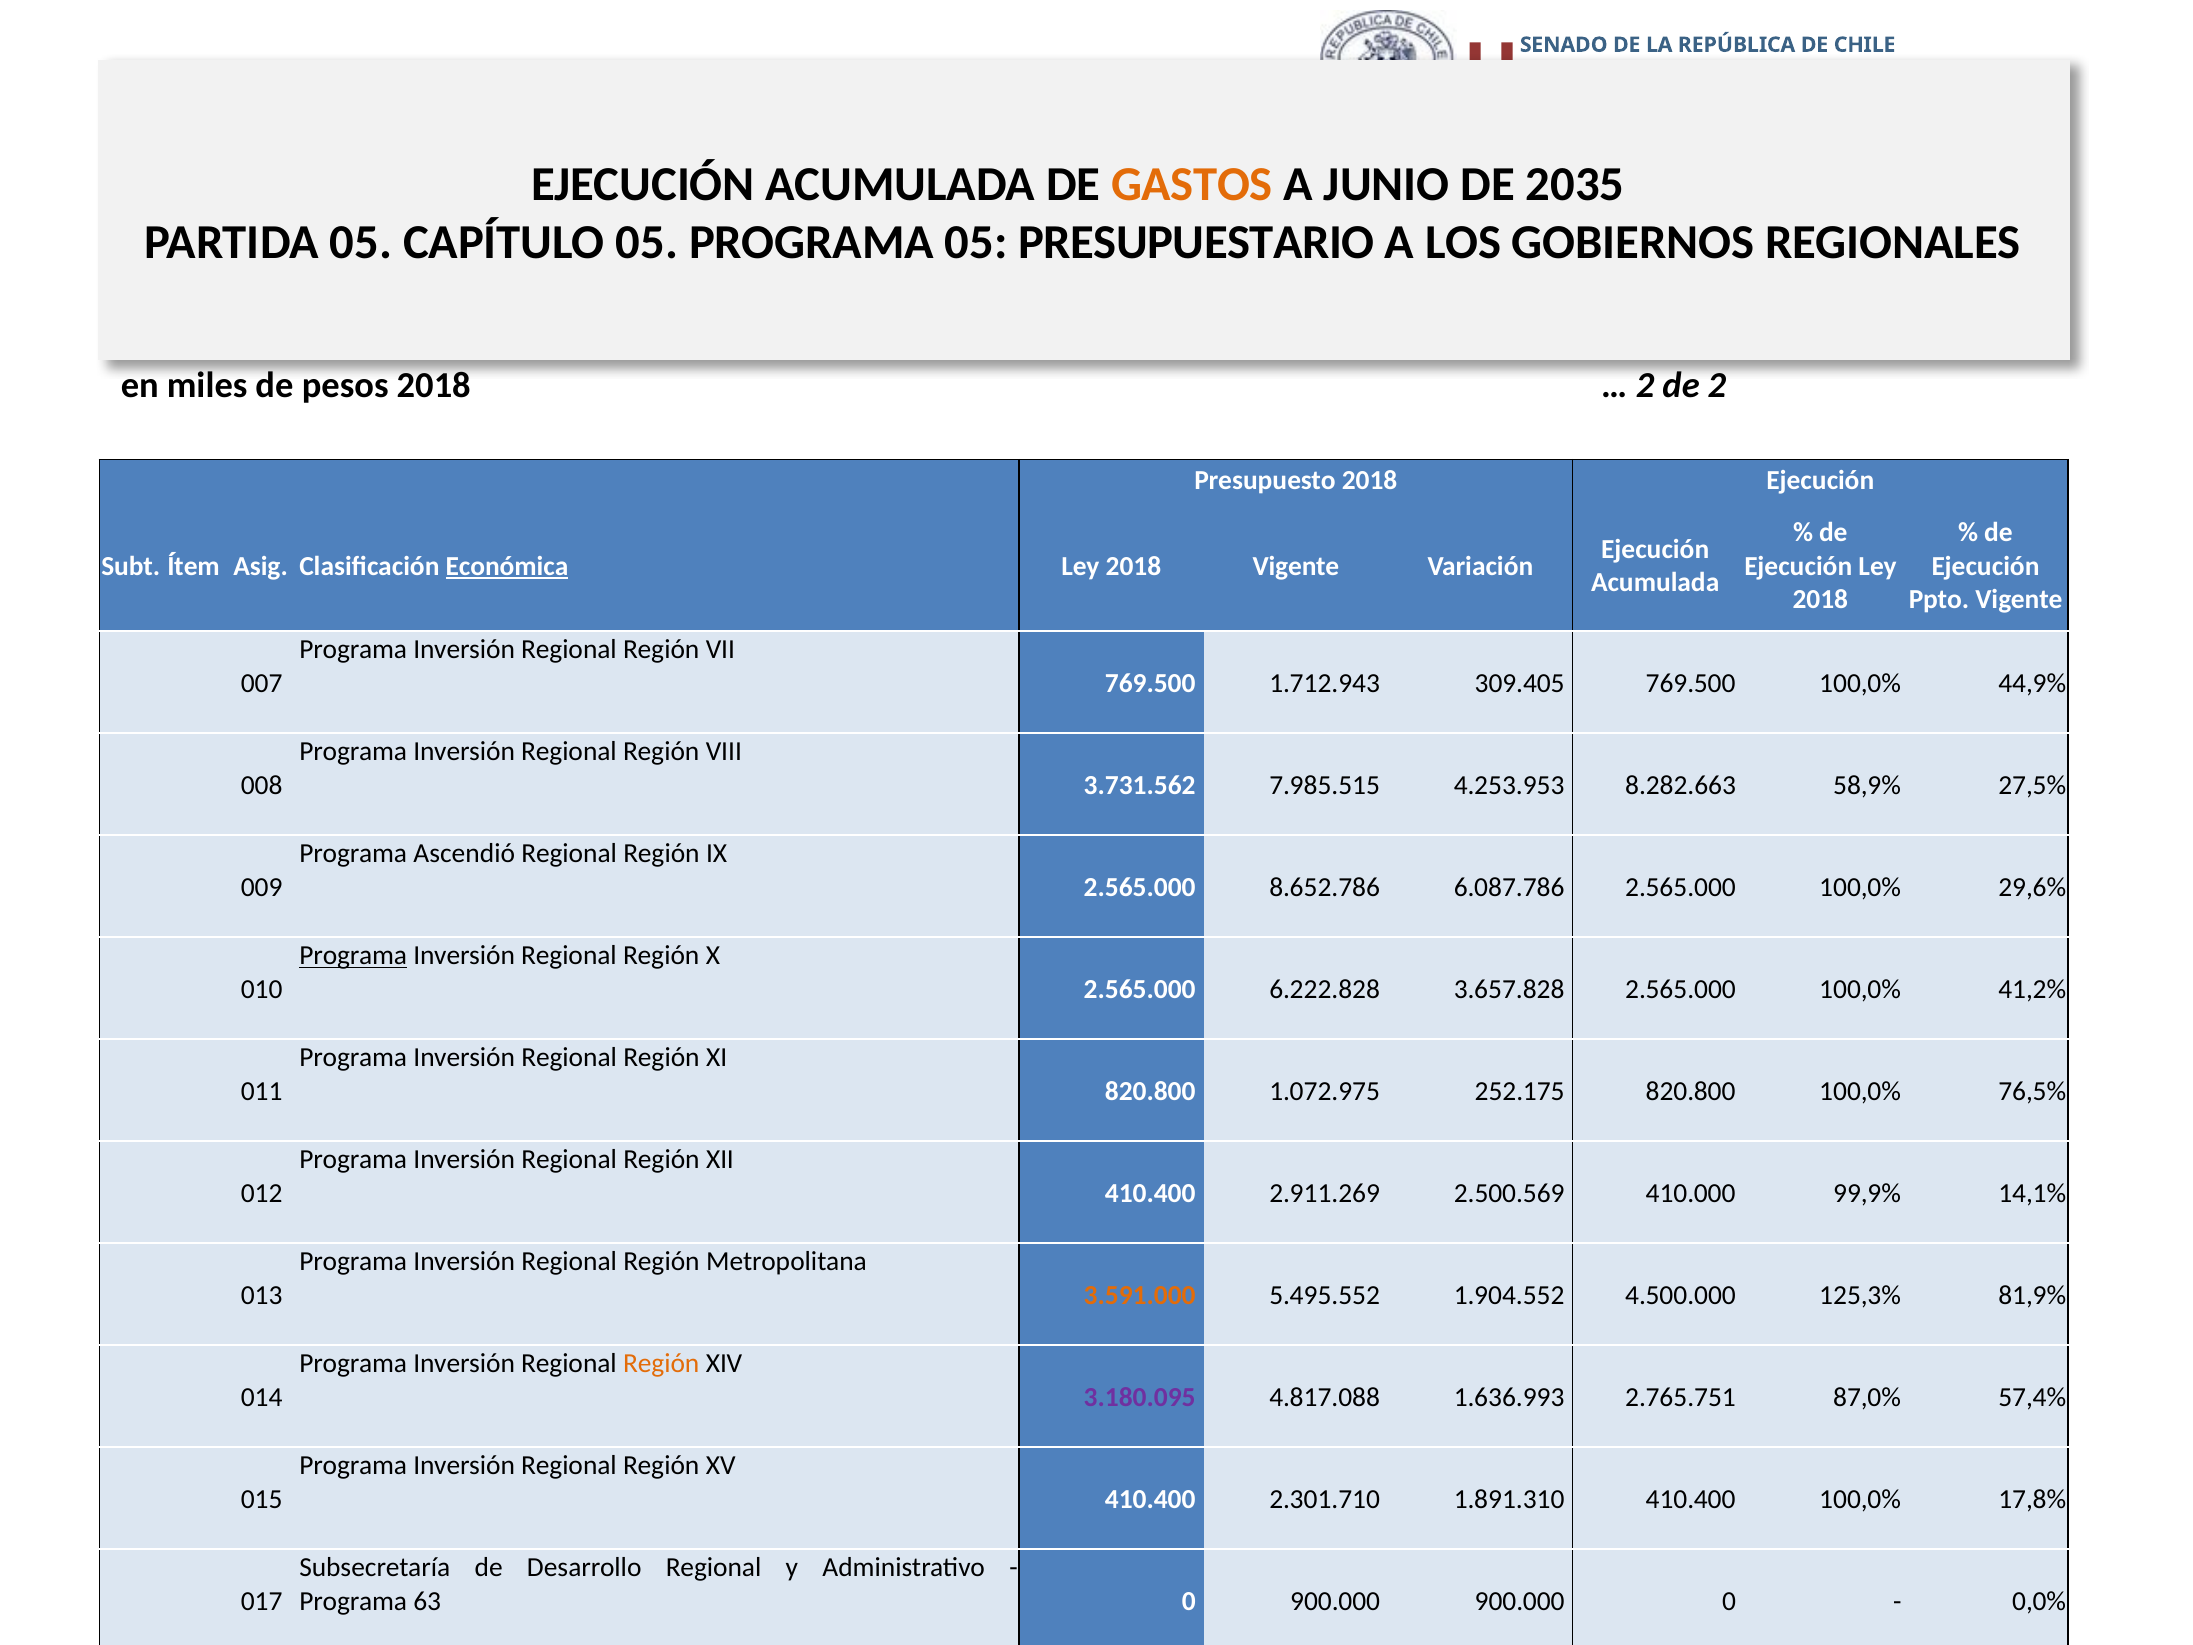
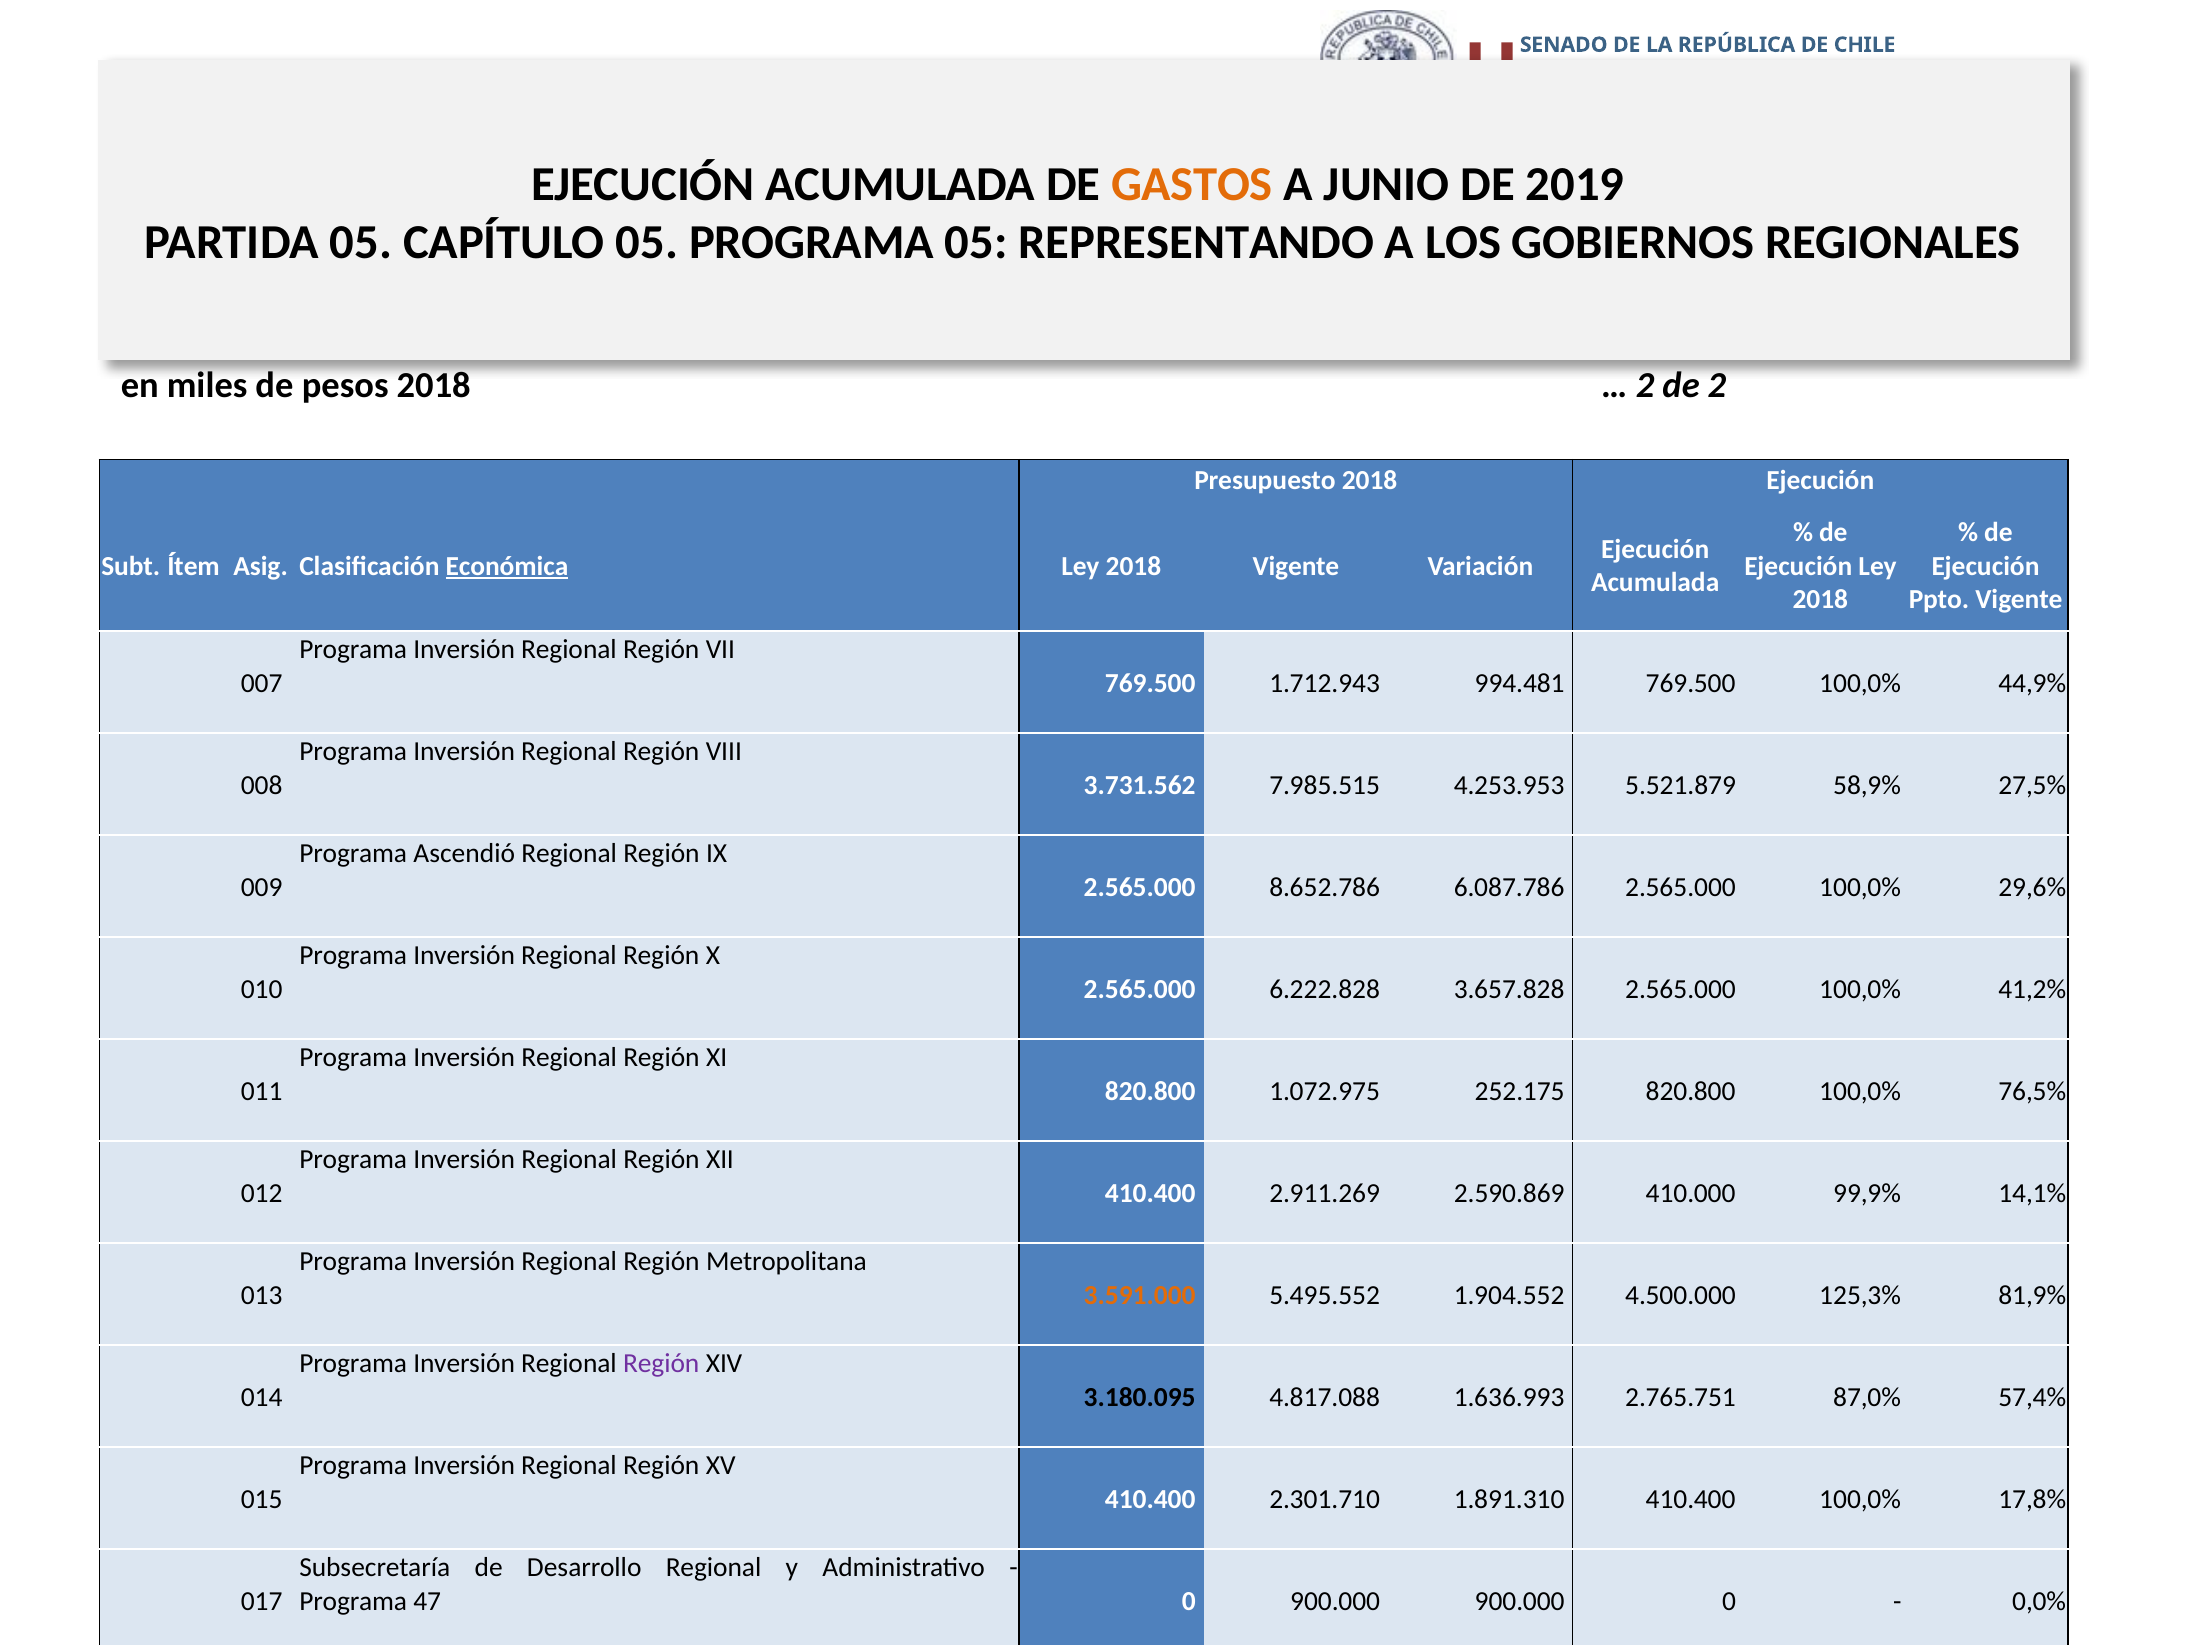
2035: 2035 -> 2019
05 PRESUPUESTARIO: PRESUPUESTARIO -> REPRESENTANDO
309.405: 309.405 -> 994.481
8.282.663: 8.282.663 -> 5.521.879
Programa at (353, 956) underline: present -> none
2.500.569: 2.500.569 -> 2.590.869
Región at (661, 1364) colour: orange -> purple
3.180.095 colour: purple -> black
63: 63 -> 47
